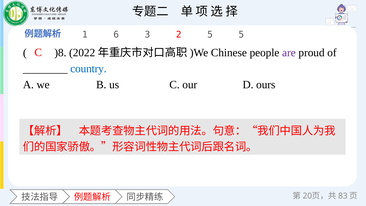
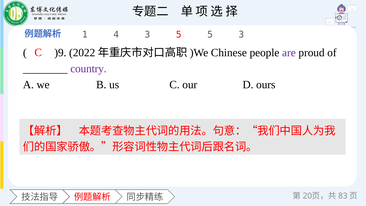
6: 6 -> 4
3 2: 2 -> 5
5 5: 5 -> 3
)8: )8 -> )9
country colour: blue -> purple
